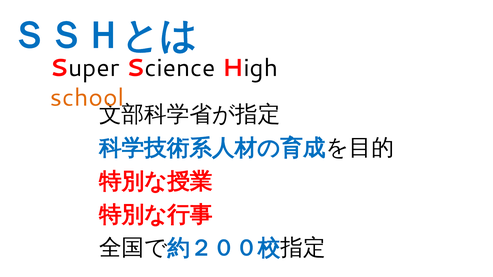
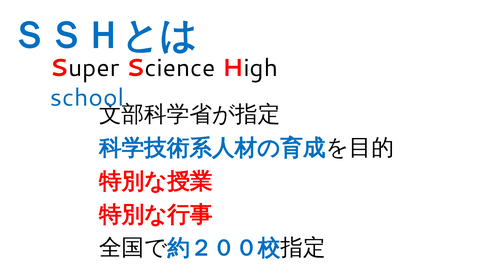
school colour: orange -> blue
